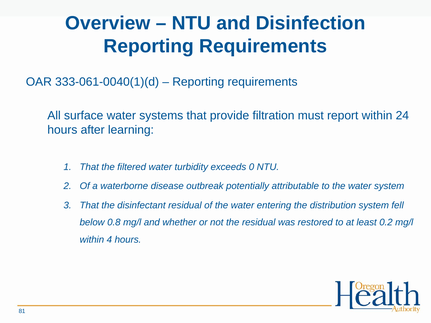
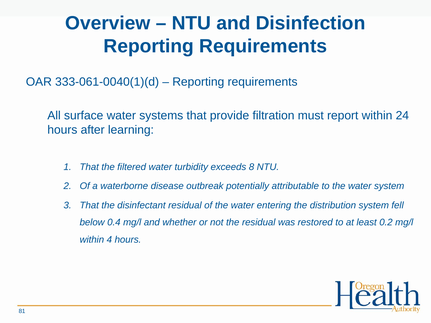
0: 0 -> 8
0.8: 0.8 -> 0.4
